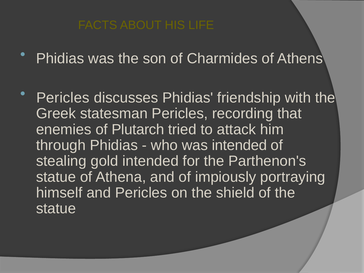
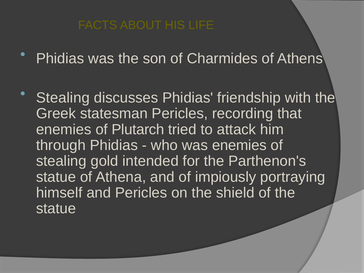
Pericles at (63, 98): Pericles -> Stealing
was intended: intended -> enemies
